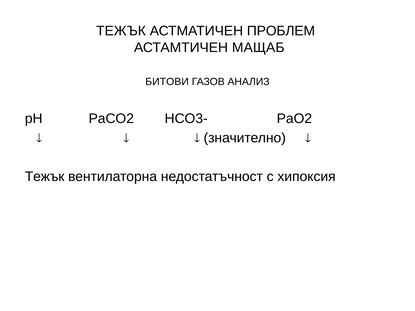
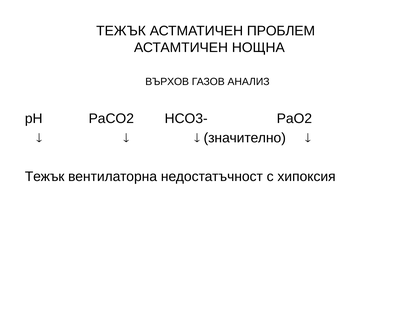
МАЩАБ: МАЩАБ -> НОЩНА
БИТОВИ: БИТОВИ -> ВЪРХОВ
